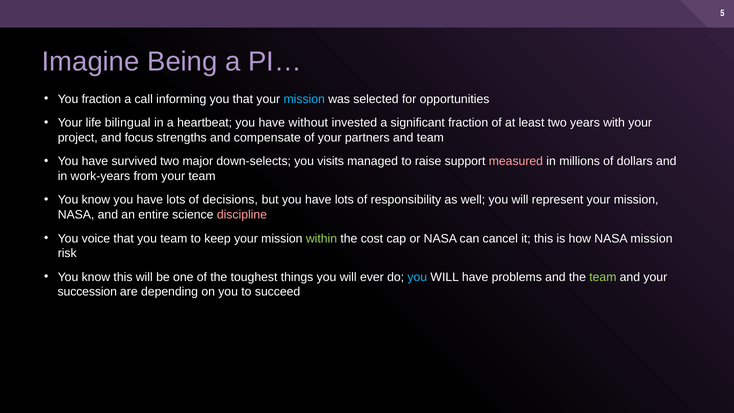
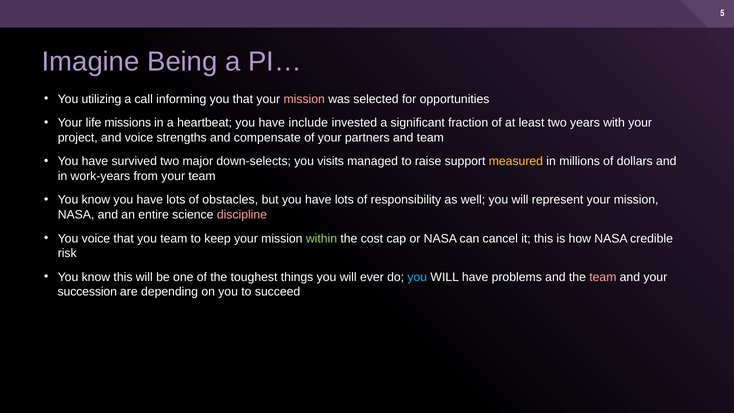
You fraction: fraction -> utilizing
mission at (304, 99) colour: light blue -> pink
bilingual: bilingual -> missions
without: without -> include
and focus: focus -> voice
measured colour: pink -> yellow
decisions: decisions -> obstacles
NASA mission: mission -> credible
team at (603, 277) colour: light green -> pink
